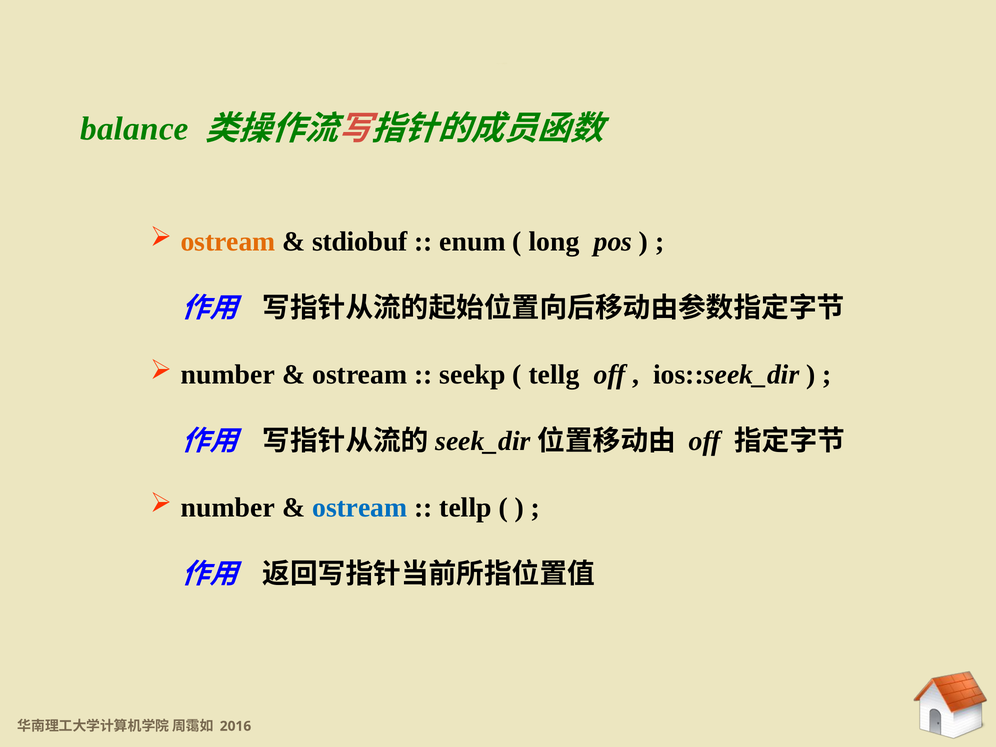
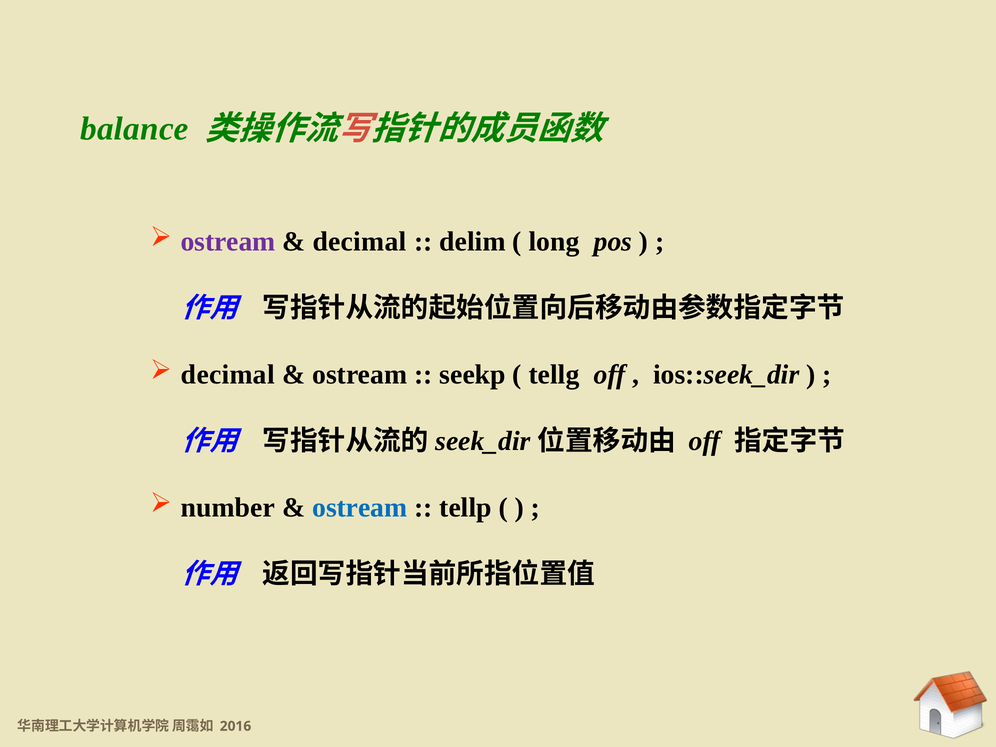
ostream at (228, 242) colour: orange -> purple
stdiobuf at (360, 242): stdiobuf -> decimal
enum: enum -> delim
number at (228, 375): number -> decimal
